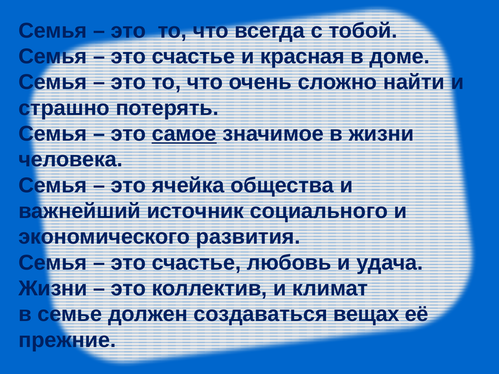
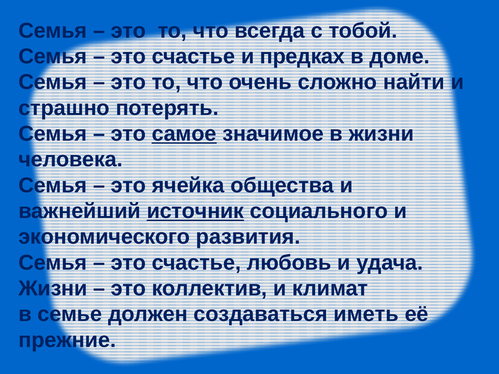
красная: красная -> предках
источник underline: none -> present
вещах: вещах -> иметь
